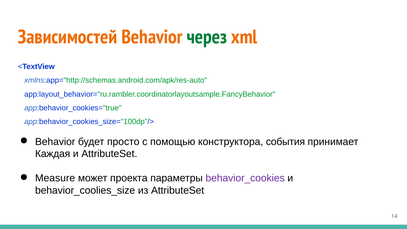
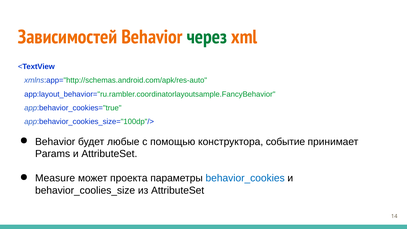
просто: просто -> любые
события: события -> событие
Каждая: Каждая -> Params
behavior_cookies colour: purple -> blue
